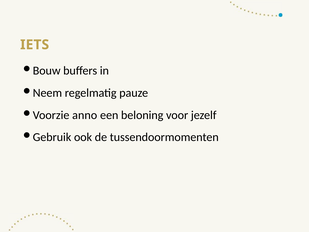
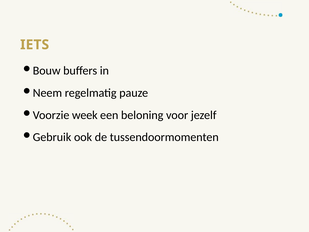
anno: anno -> week
